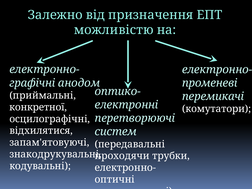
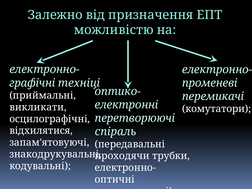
анодом: анодом -> техніці
конкретної: конкретної -> викликати
систем: систем -> спіраль
